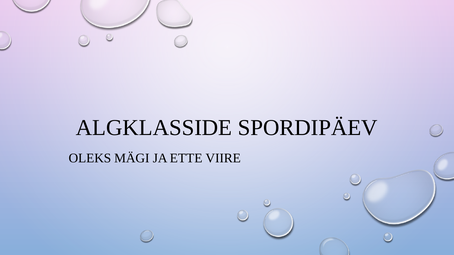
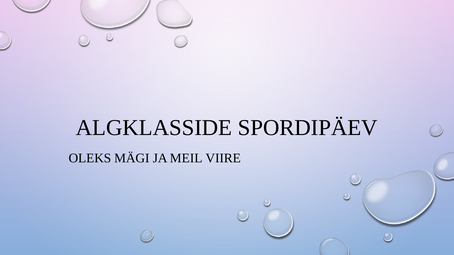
ETTE: ETTE -> MEIL
